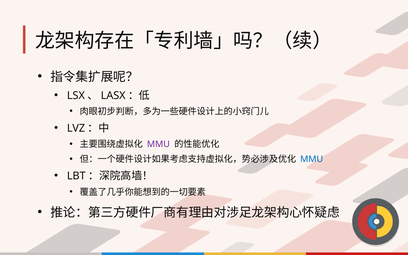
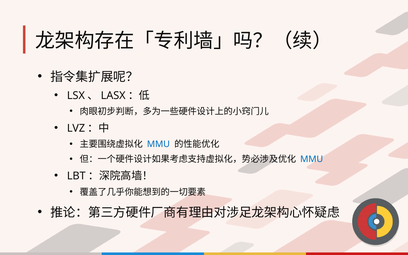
MMU at (158, 144) colour: purple -> blue
